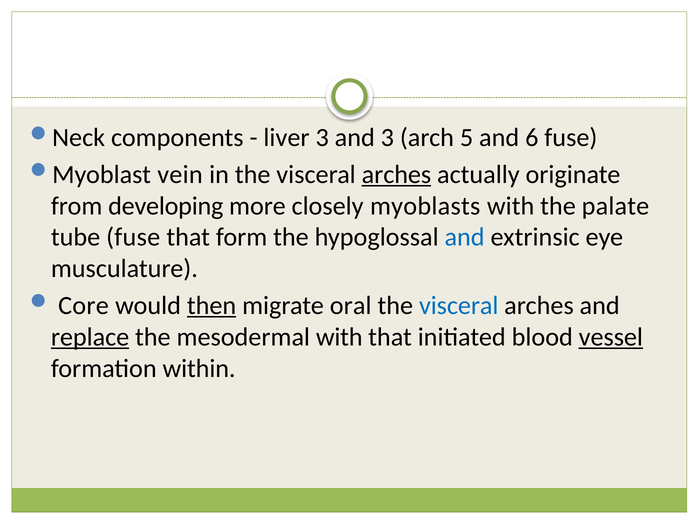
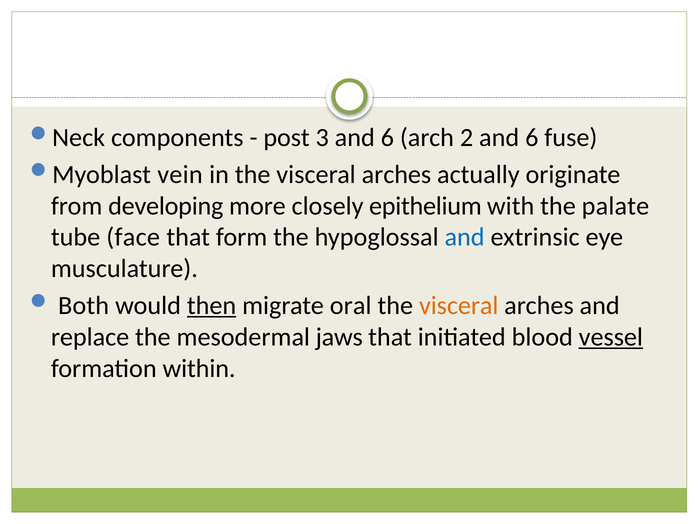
liver: liver -> post
3 and 3: 3 -> 6
5: 5 -> 2
arches at (396, 174) underline: present -> none
myoblasts: myoblasts -> epithelium
tube fuse: fuse -> face
Core: Core -> Both
visceral at (459, 306) colour: blue -> orange
replace underline: present -> none
mesodermal with: with -> jaws
